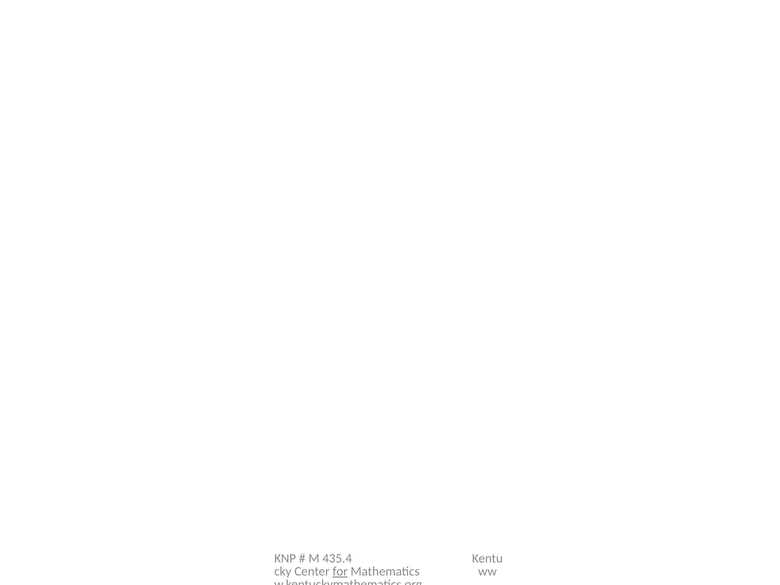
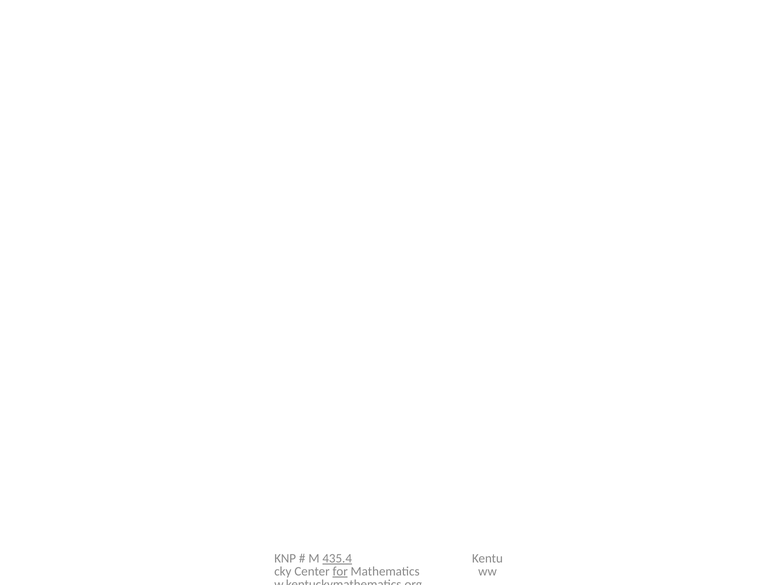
435.4 underline: none -> present
